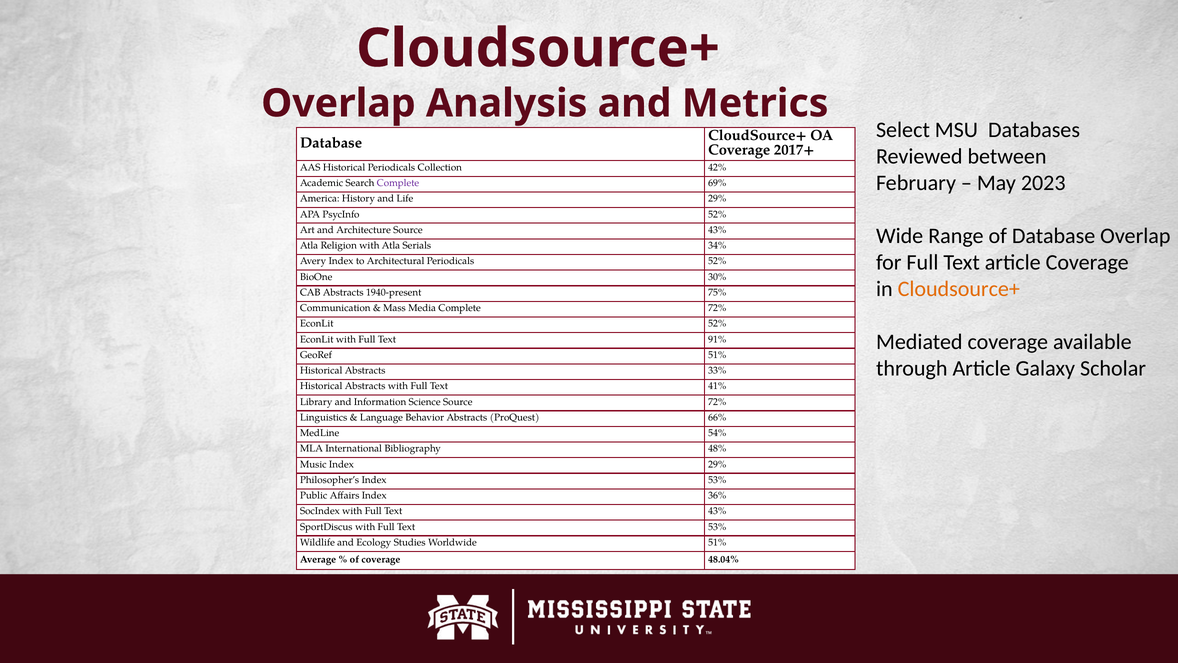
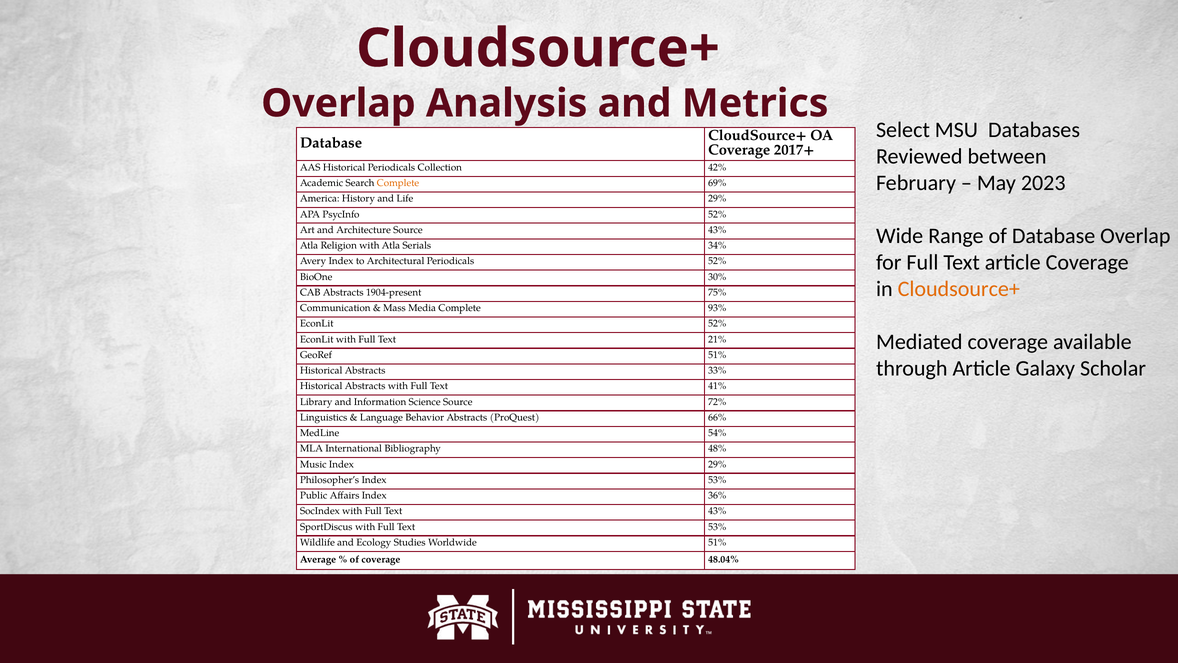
Complete at (398, 183) colour: purple -> orange
1940-present: 1940-present -> 1904-present
Complete 72%: 72% -> 93%
91%: 91% -> 21%
